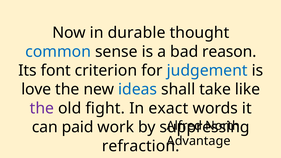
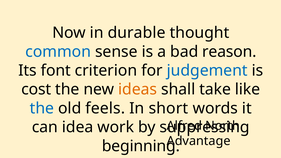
love: love -> cost
ideas colour: blue -> orange
the at (42, 108) colour: purple -> blue
fight: fight -> feels
exact: exact -> short
paid: paid -> idea
refraction: refraction -> beginning
